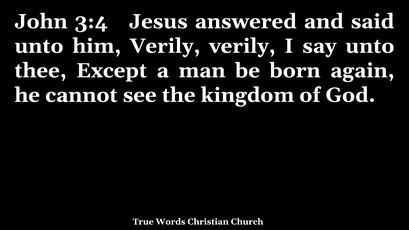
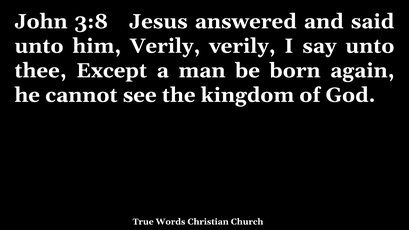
3:4: 3:4 -> 3:8
